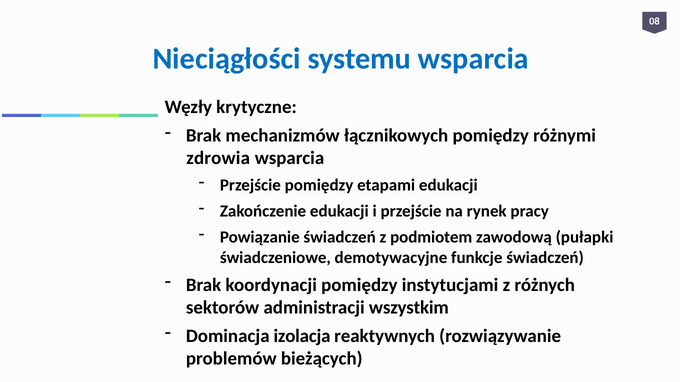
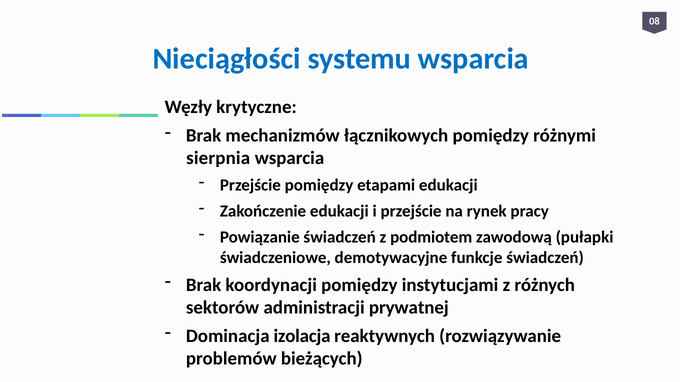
zdrowia: zdrowia -> sierpnia
wszystkim: wszystkim -> prywatnej
